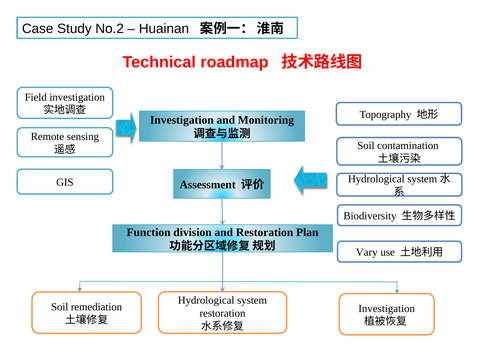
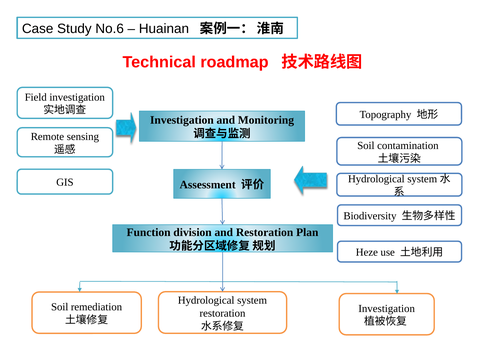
No.2: No.2 -> No.6
Vary: Vary -> Heze
